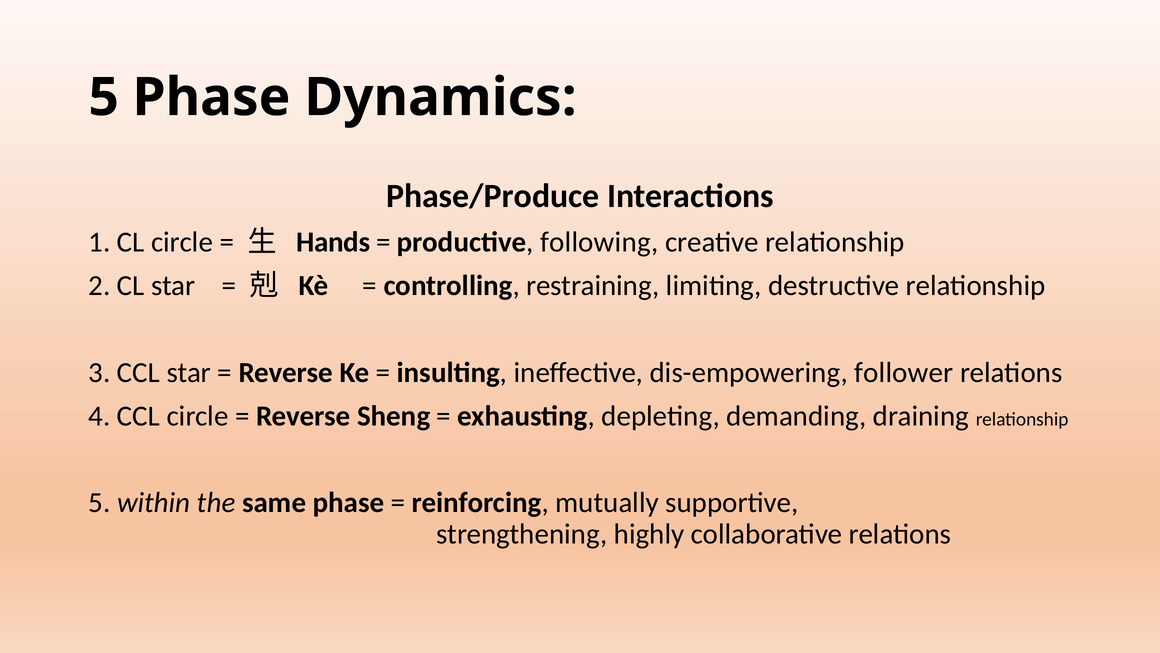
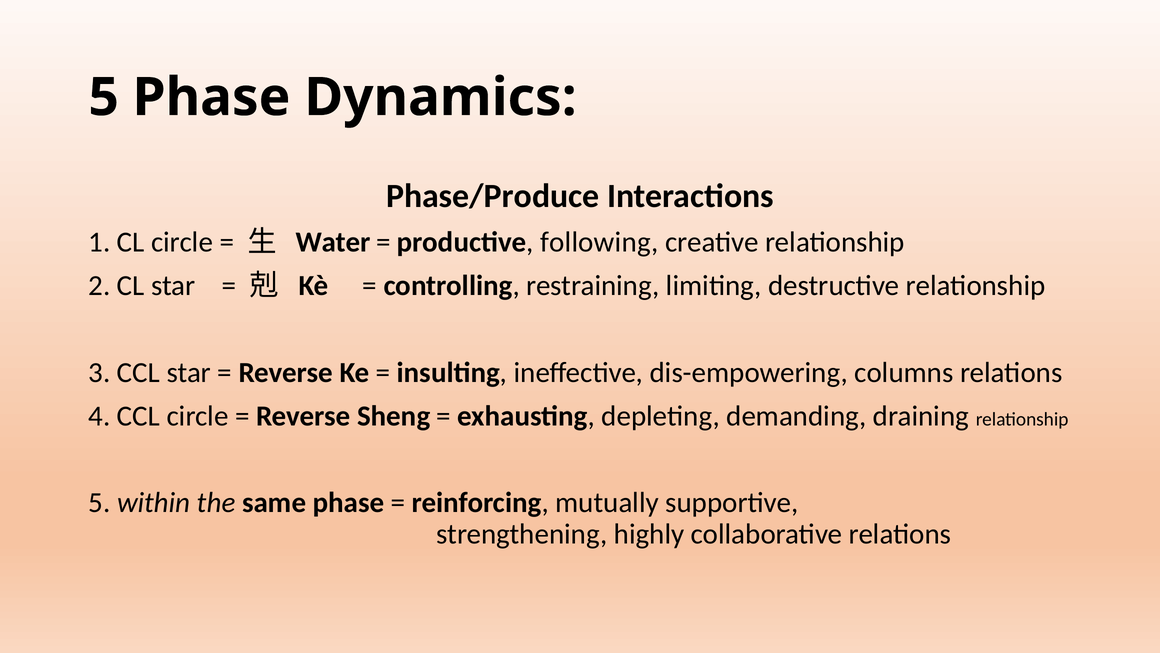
Hands: Hands -> Water
follower: follower -> columns
